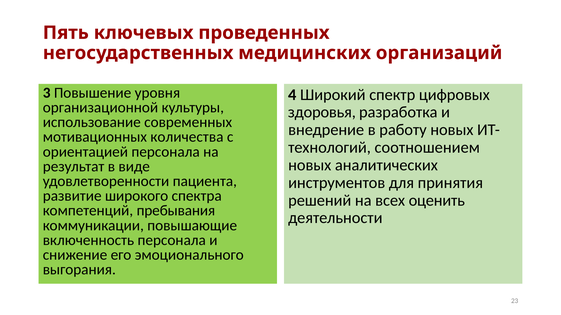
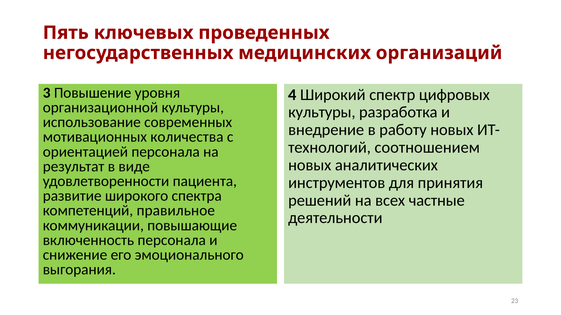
здоровья at (322, 112): здоровья -> культуры
оценить: оценить -> частные
пребывания: пребывания -> правильное
